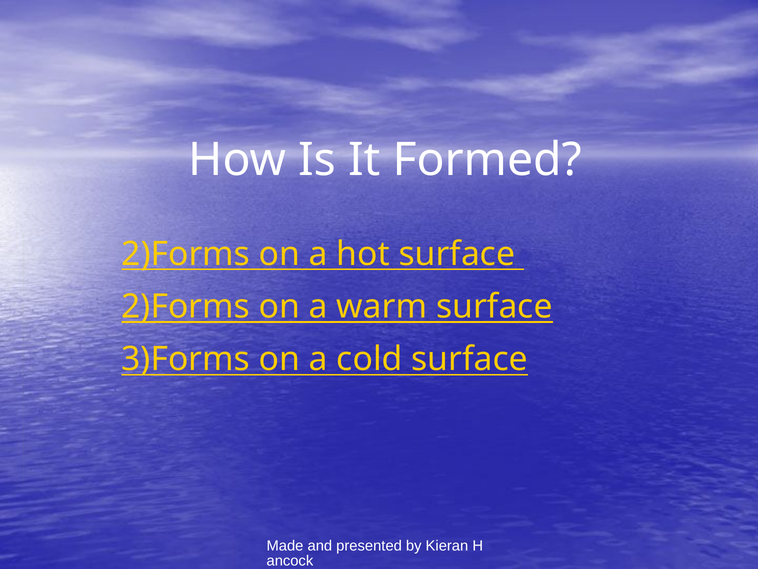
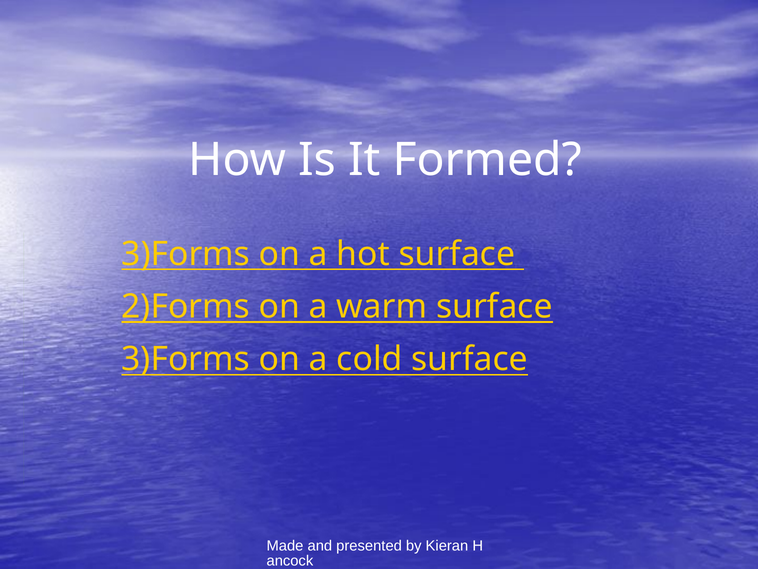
2)Forms at (186, 254): 2)Forms -> 3)Forms
